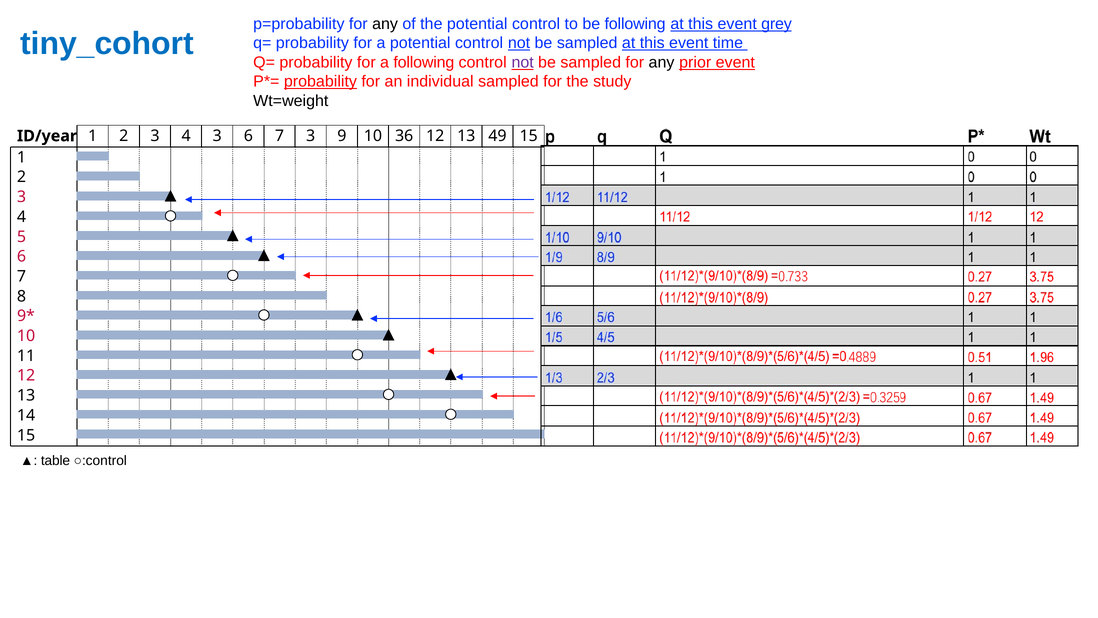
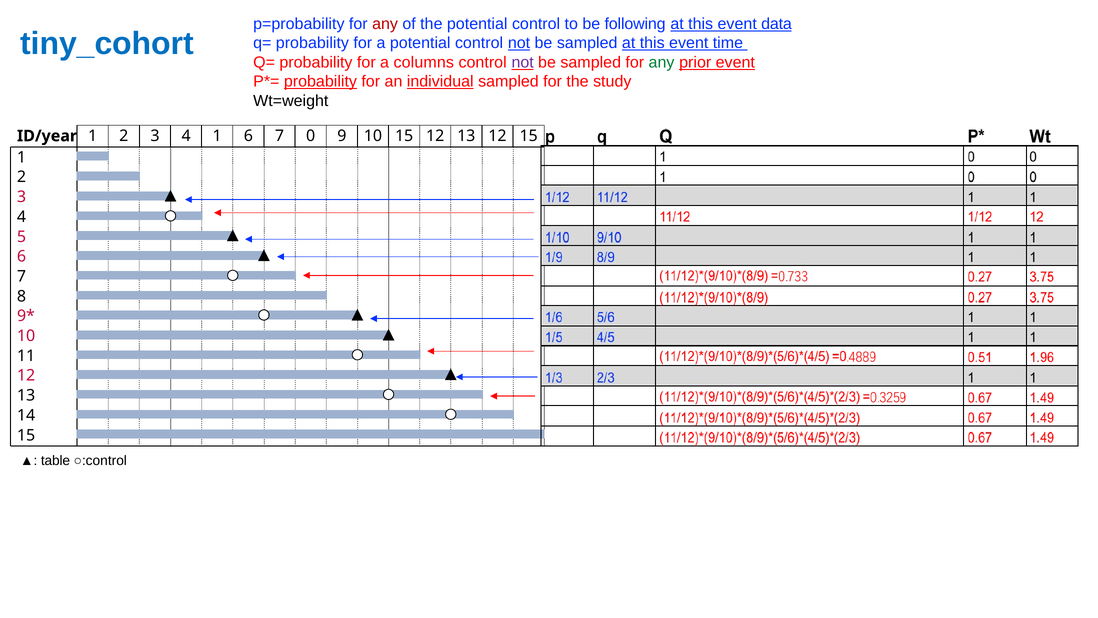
any at (385, 24) colour: black -> red
grey: grey -> data
a following: following -> columns
any at (662, 62) colour: black -> green
individual underline: none -> present
3 4 3: 3 -> 1
7 3: 3 -> 0
10 36: 36 -> 15
13 49: 49 -> 12
